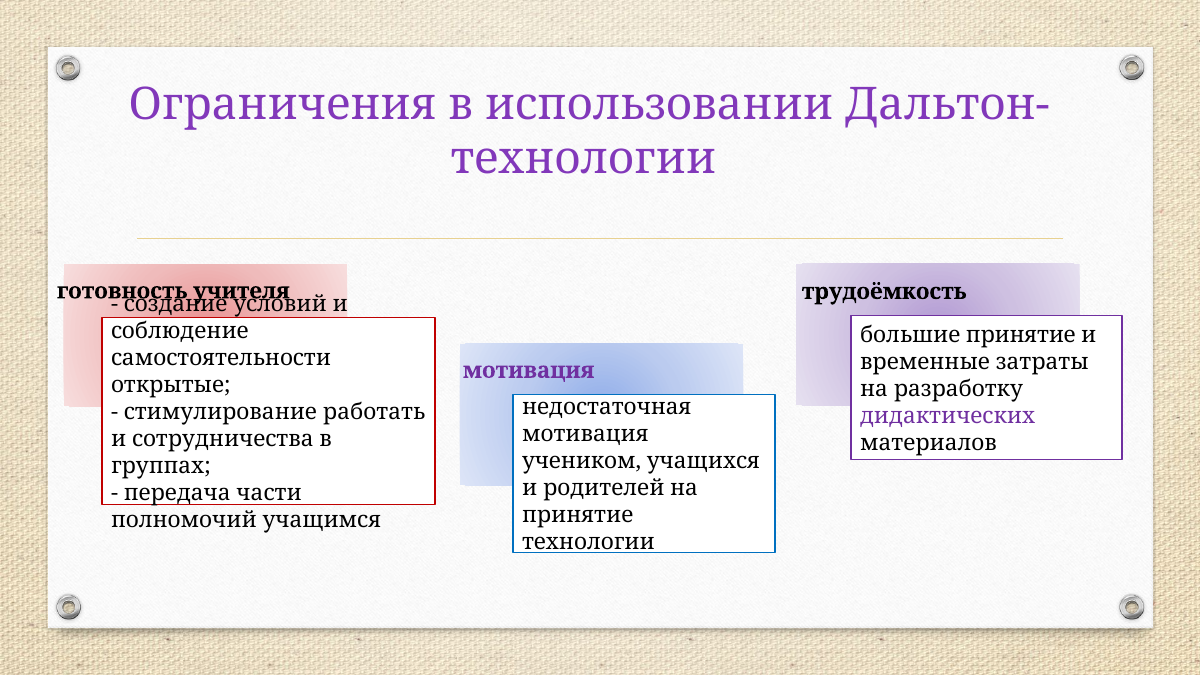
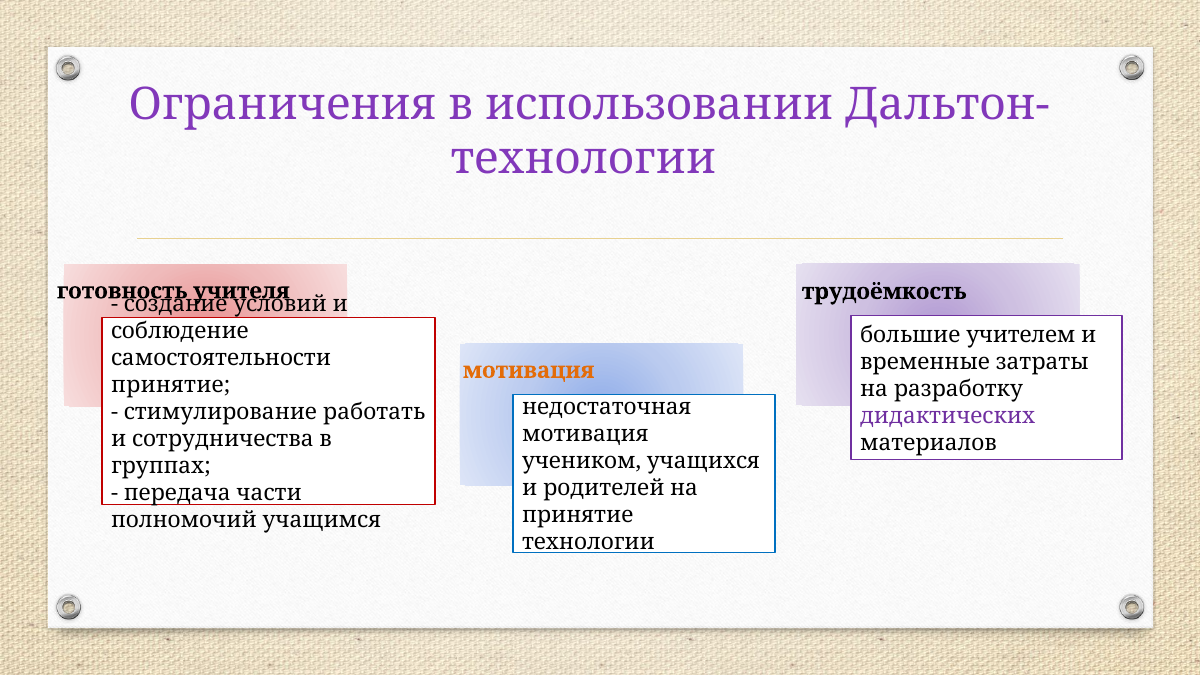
большие принятие: принятие -> учителем
мотивация at (529, 370) colour: purple -> orange
открытые at (171, 386): открытые -> принятие
